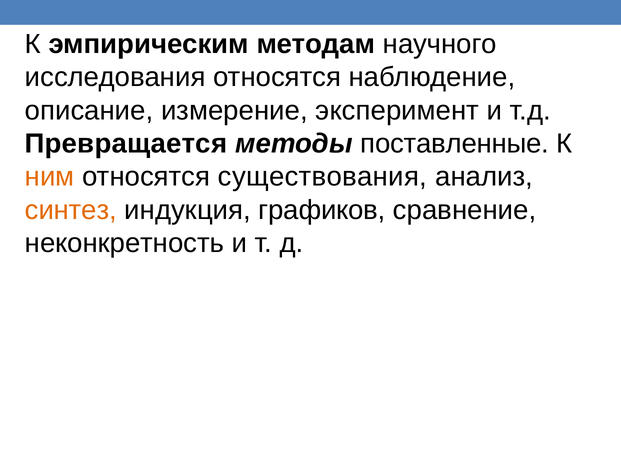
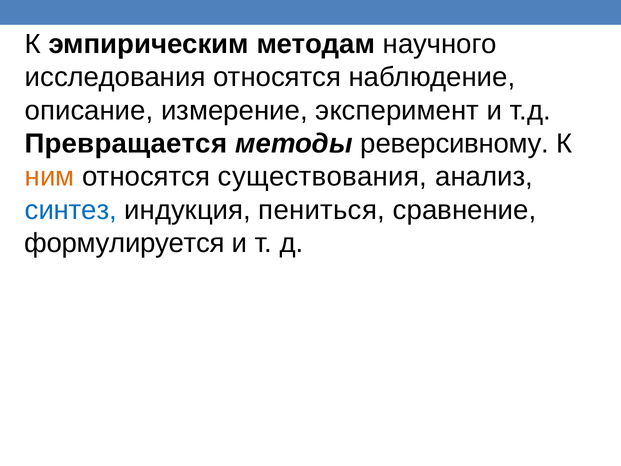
поставленные: поставленные -> реверсивному
синтез colour: orange -> blue
графиков: графиков -> пениться
неконкретность: неконкретность -> формулируется
